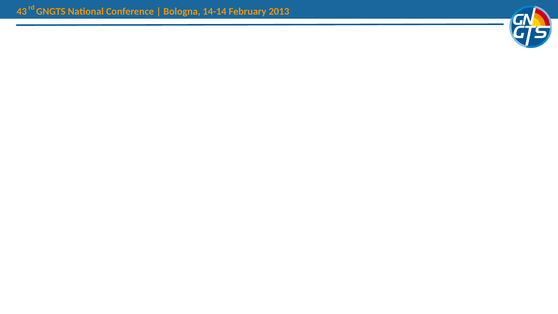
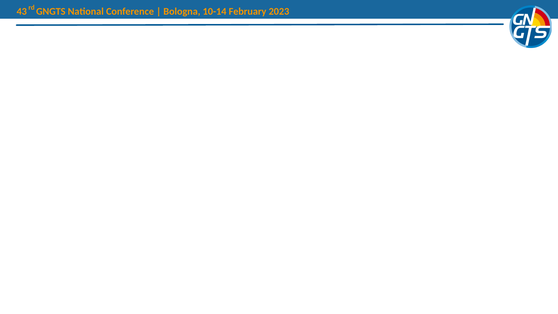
14-14: 14-14 -> 10-14
2013: 2013 -> 2023
